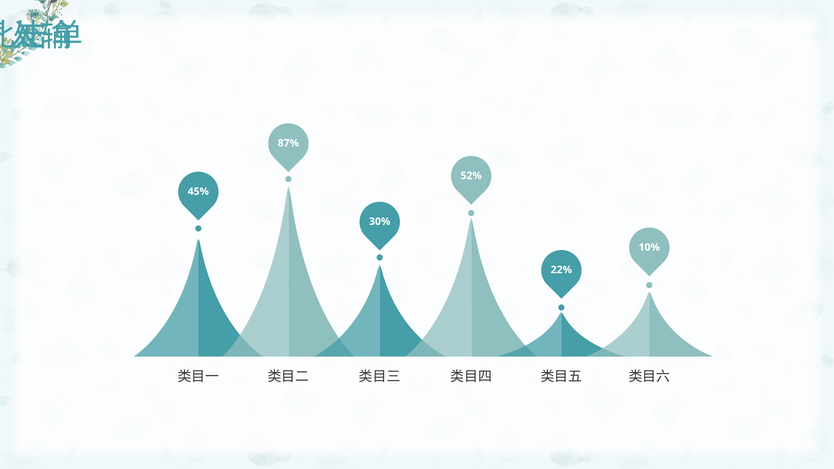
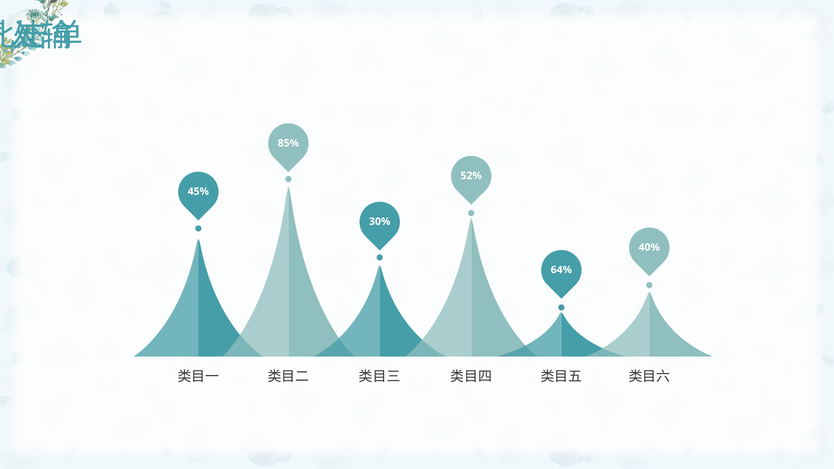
87%: 87% -> 85%
10%: 10% -> 40%
22%: 22% -> 64%
